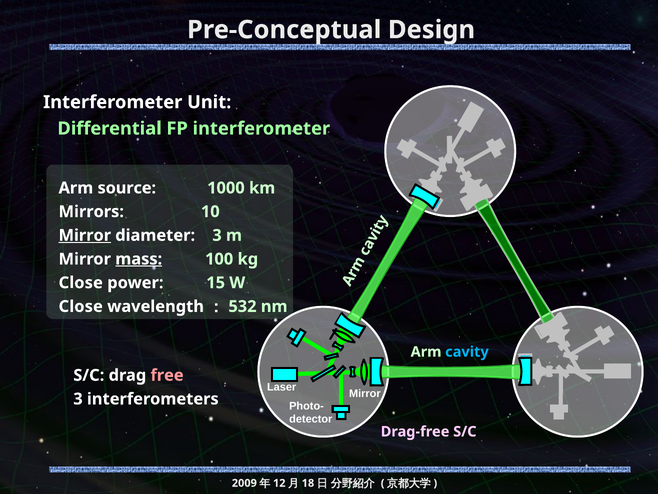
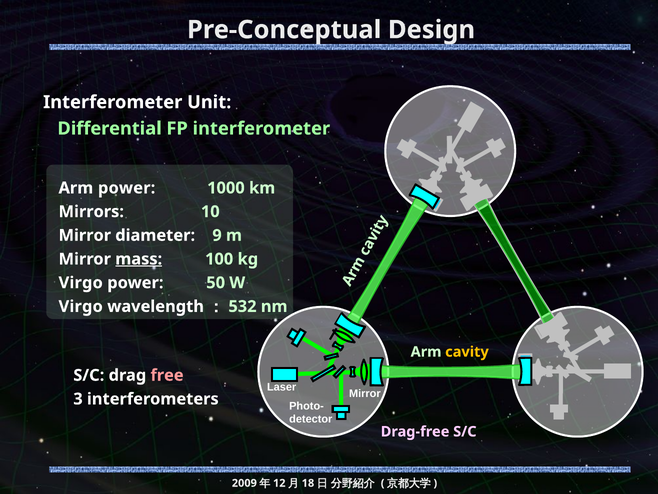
Arm source: source -> power
Mirror at (85, 235) underline: present -> none
diameter 3: 3 -> 9
Close at (81, 283): Close -> Virgo
15: 15 -> 50
Close at (81, 306): Close -> Virgo
cavity colour: light blue -> yellow
